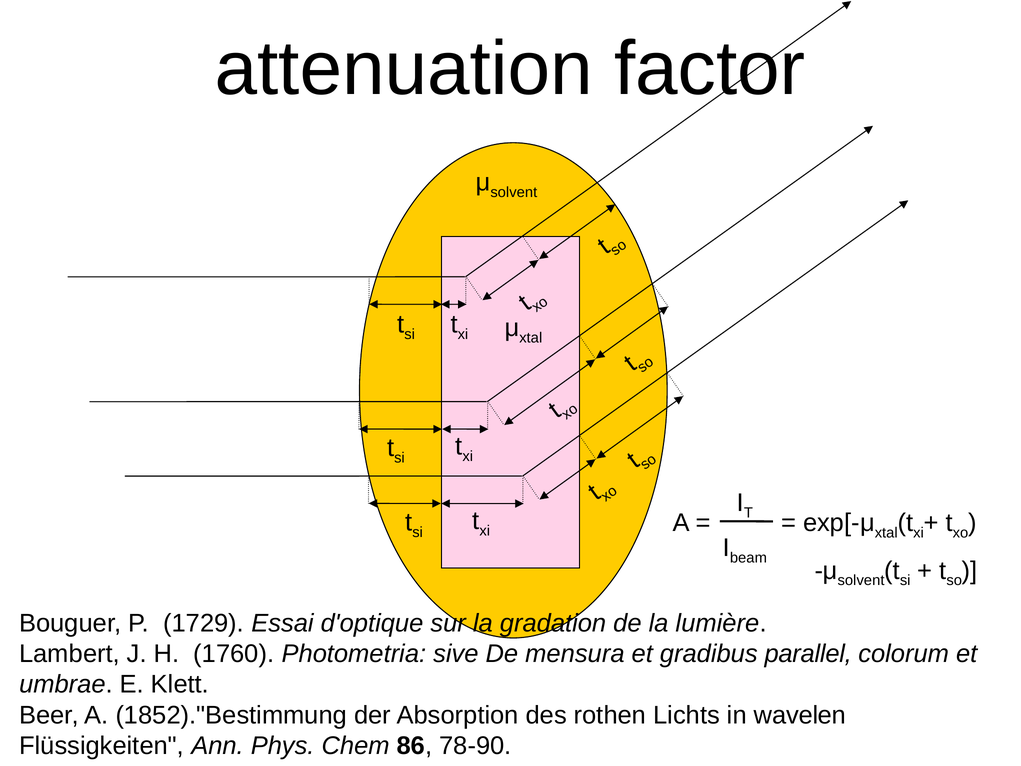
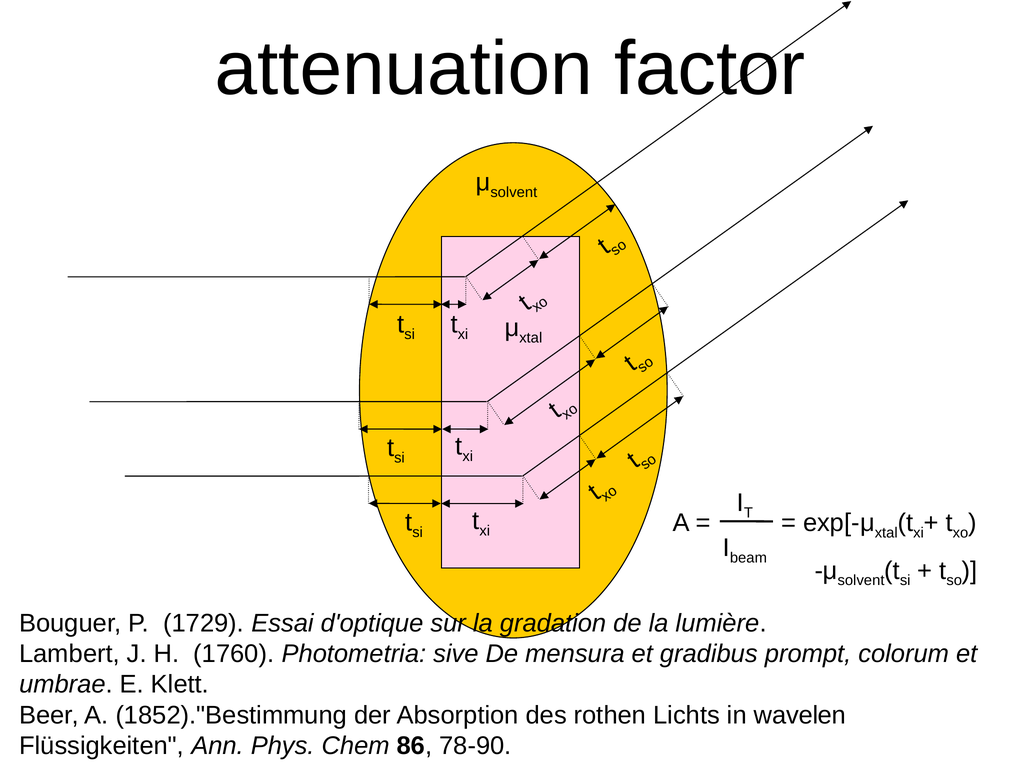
parallel: parallel -> prompt
